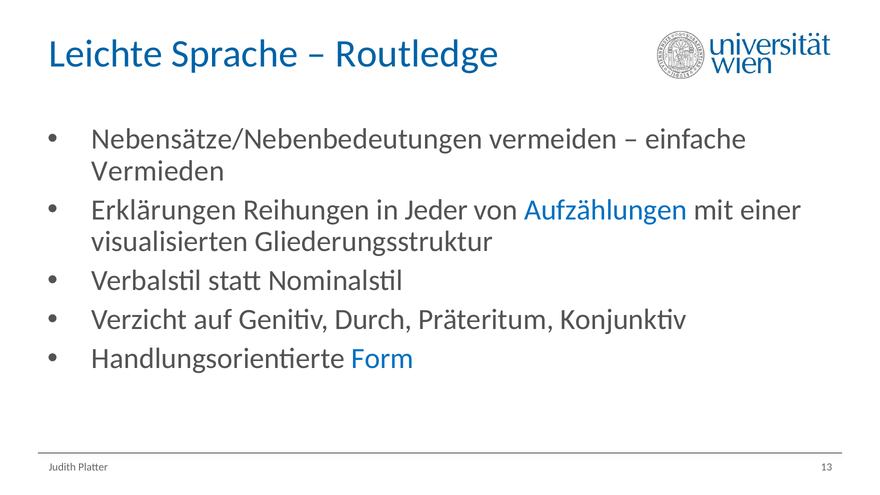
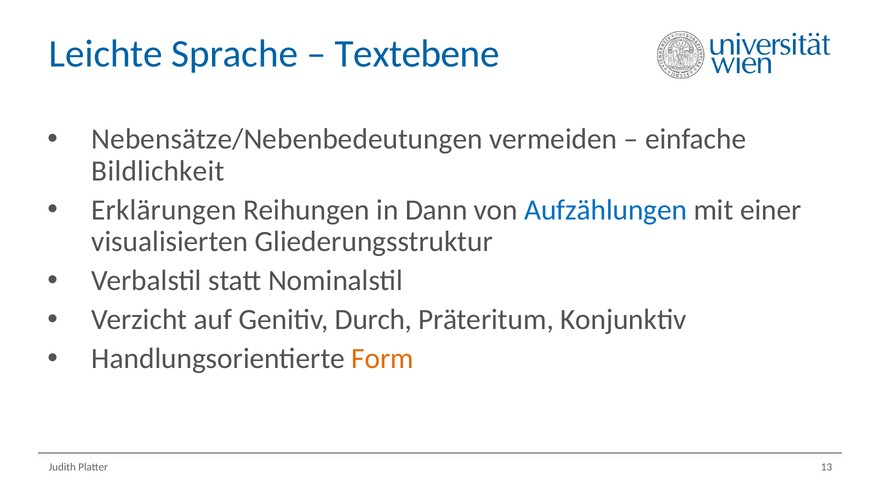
Routledge: Routledge -> Textebene
Vermieden: Vermieden -> Bildlichkeit
Jeder: Jeder -> Dann
Form colour: blue -> orange
